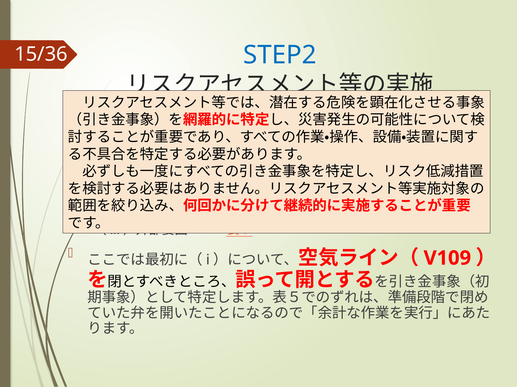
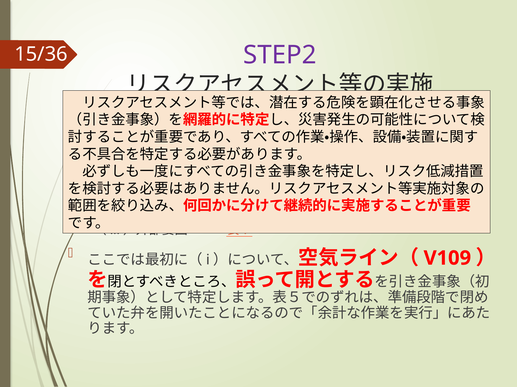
STEP2 colour: blue -> purple
